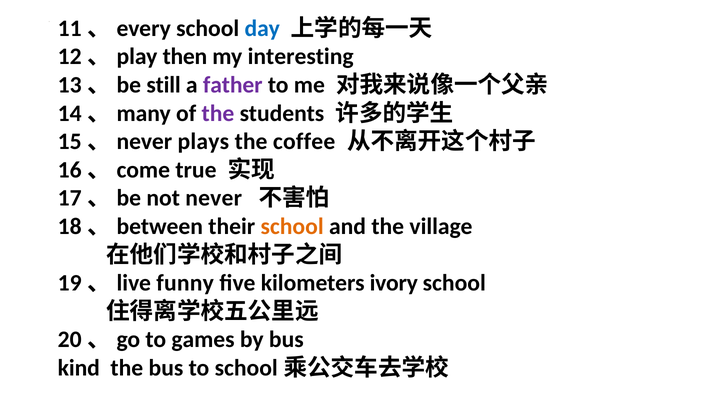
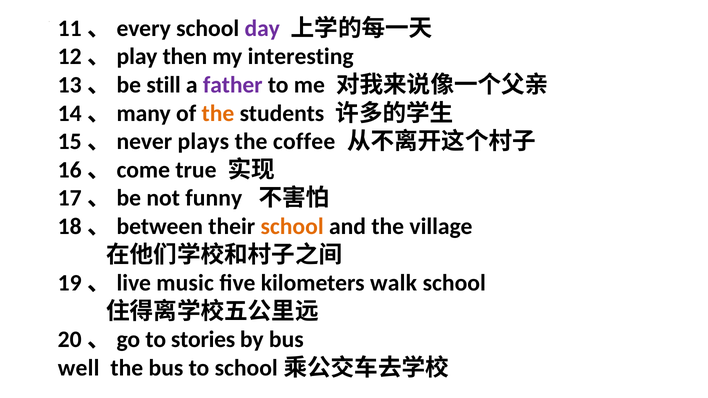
day colour: blue -> purple
the at (218, 113) colour: purple -> orange
never: never -> funny
funny: funny -> music
ivory: ivory -> walk
games: games -> stories
kind: kind -> well
